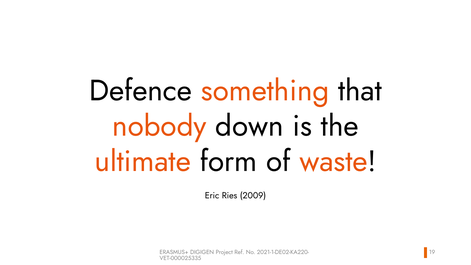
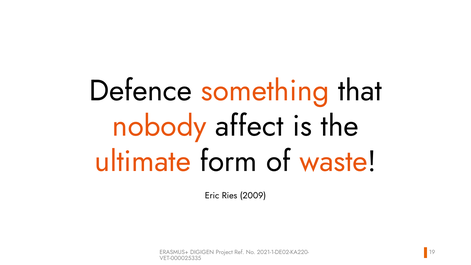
down: down -> affect
